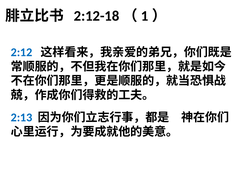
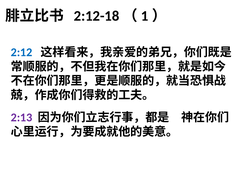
2:13 colour: blue -> purple
